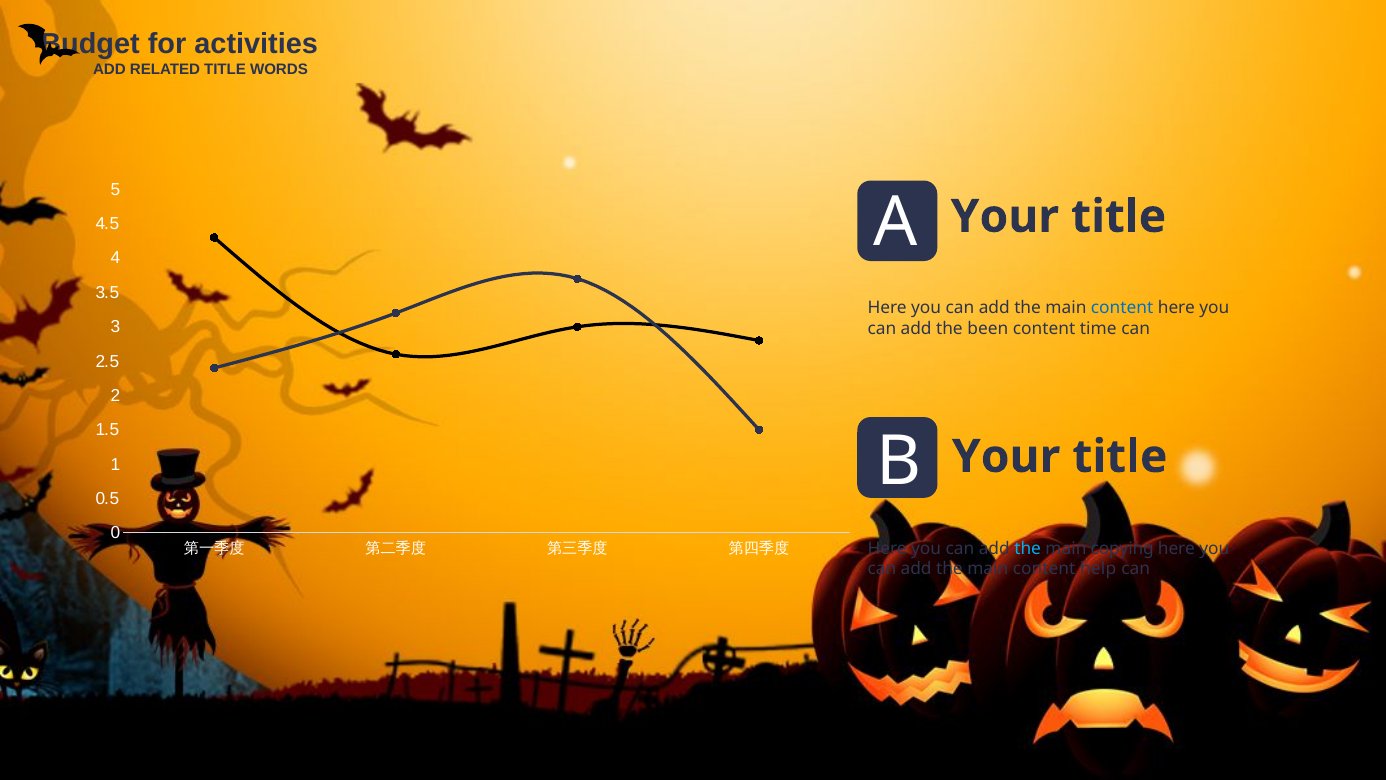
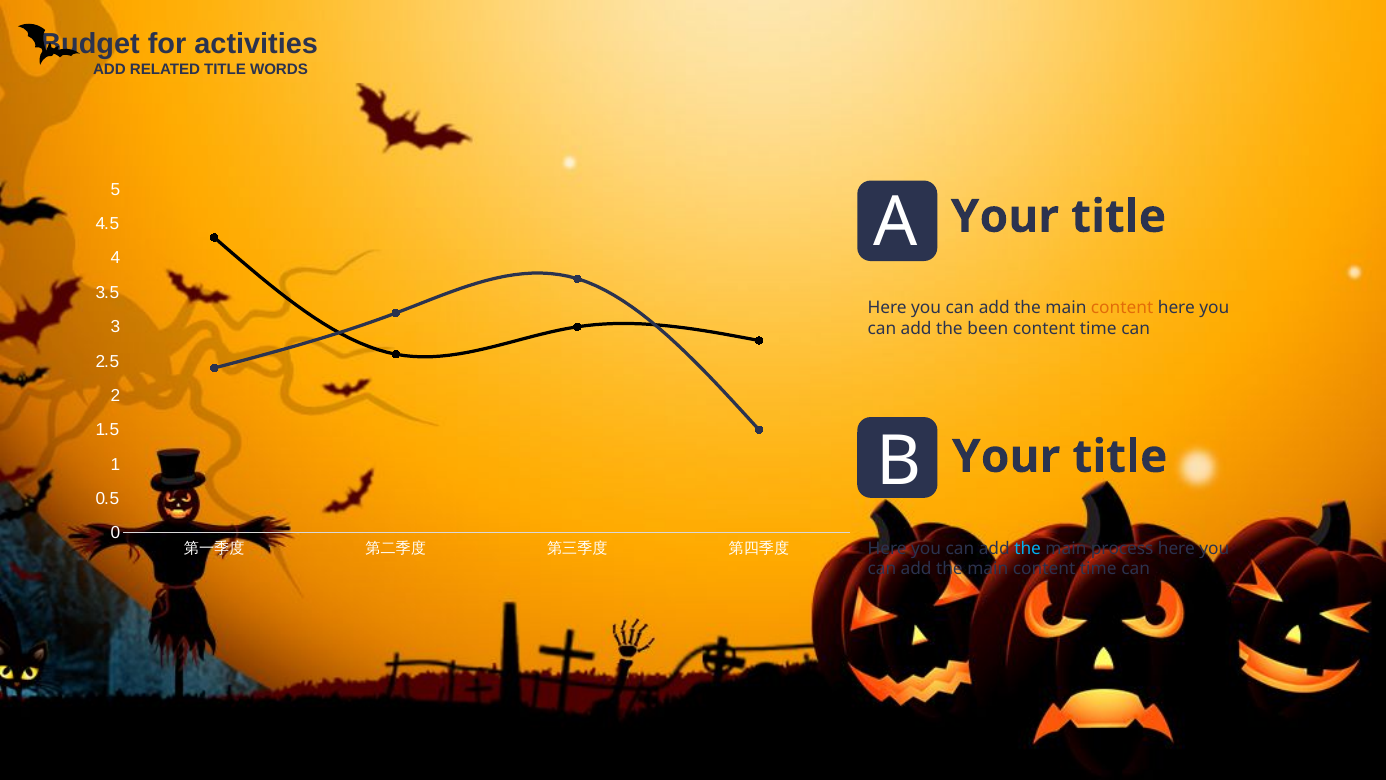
content at (1122, 307) colour: blue -> orange
copying: copying -> process
main content help: help -> time
